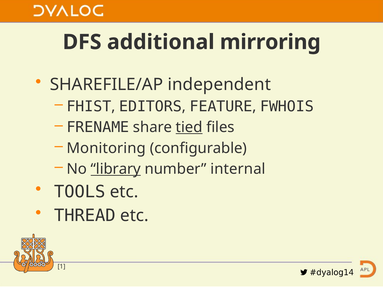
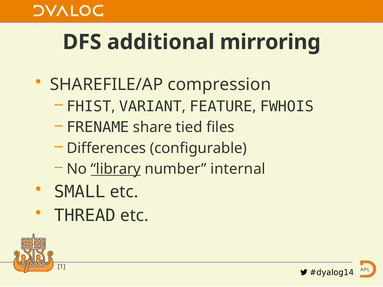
independent: independent -> compression
EDITORS: EDITORS -> VARIANT
tied underline: present -> none
Monitoring: Monitoring -> Differences
TOOLS: TOOLS -> SMALL
